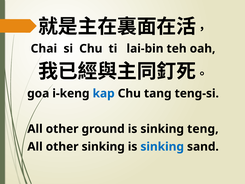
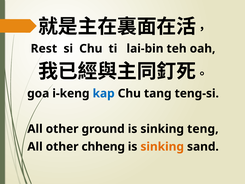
Chai: Chai -> Rest
other sinking: sinking -> chheng
sinking at (162, 146) colour: blue -> orange
